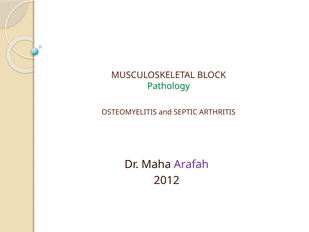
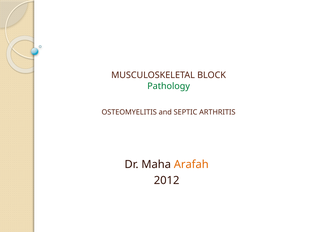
Arafah colour: purple -> orange
